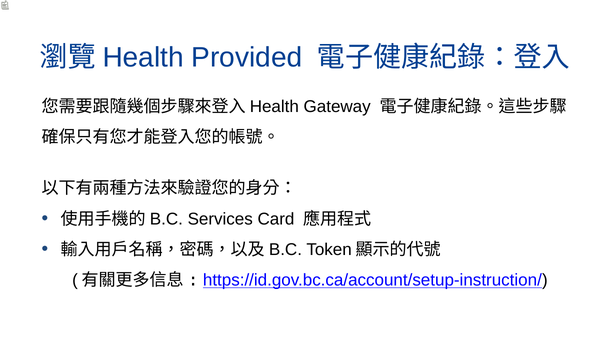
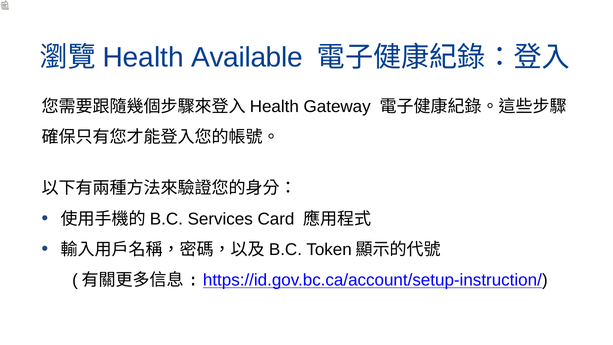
Provided: Provided -> Available
